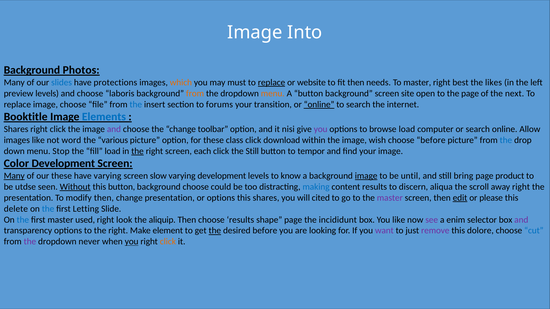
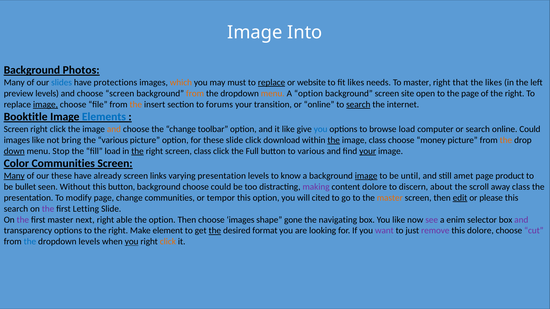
fit then: then -> likes
best: best -> that
choose laboris: laboris -> screen
A button: button -> option
of the next: next -> right
image at (45, 104) underline: none -> present
the at (136, 104) colour: blue -> orange
online at (319, 104) underline: present -> none
search at (358, 104) underline: none -> present
Shares at (16, 129): Shares -> Screen
and at (114, 129) colour: purple -> orange
it nisi: nisi -> like
you at (321, 129) colour: purple -> blue
online Allow: Allow -> Could
word: word -> bring
these class: class -> slide
the at (334, 140) underline: none -> present
image wish: wish -> class
choose before: before -> money
the at (506, 140) colour: blue -> orange
down underline: none -> present
screen each: each -> class
the Still: Still -> Full
to tempor: tempor -> various
your at (368, 151) underline: none -> present
Color Development: Development -> Communities
have varying: varying -> already
slow: slow -> links
varying development: development -> presentation
bring: bring -> amet
utdse: utdse -> bullet
Without underline: present -> none
making colour: blue -> purple
content results: results -> dolore
aliqua: aliqua -> about
away right: right -> class
modify then: then -> page
change presentation: presentation -> communities
or options: options -> tempor
this shares: shares -> option
master at (390, 198) colour: purple -> orange
delete at (16, 209): delete -> search
the at (48, 209) colour: blue -> purple
the at (23, 220) colour: blue -> purple
used: used -> next
look: look -> able
the aliquip: aliquip -> option
choose results: results -> images
shape page: page -> gone
incididunt: incididunt -> navigating
desired before: before -> format
cut colour: blue -> purple
the at (30, 242) colour: purple -> blue
dropdown never: never -> levels
